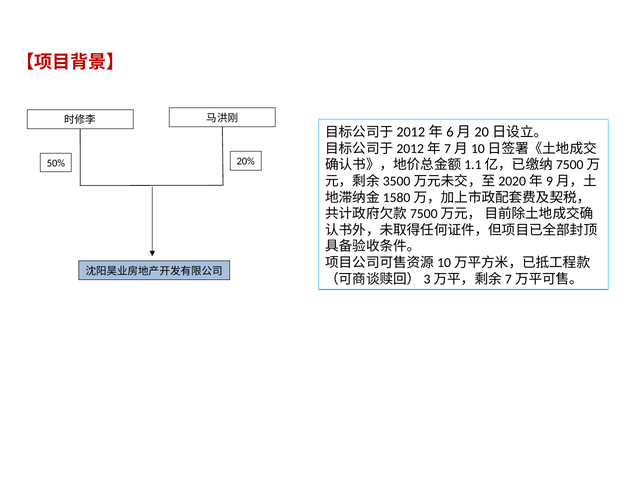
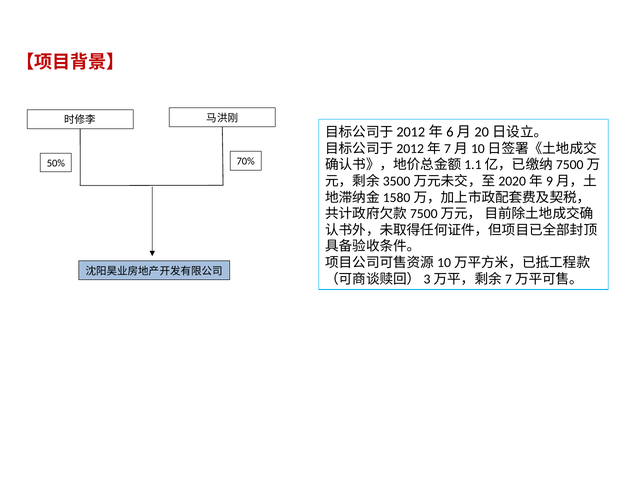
20%: 20% -> 70%
